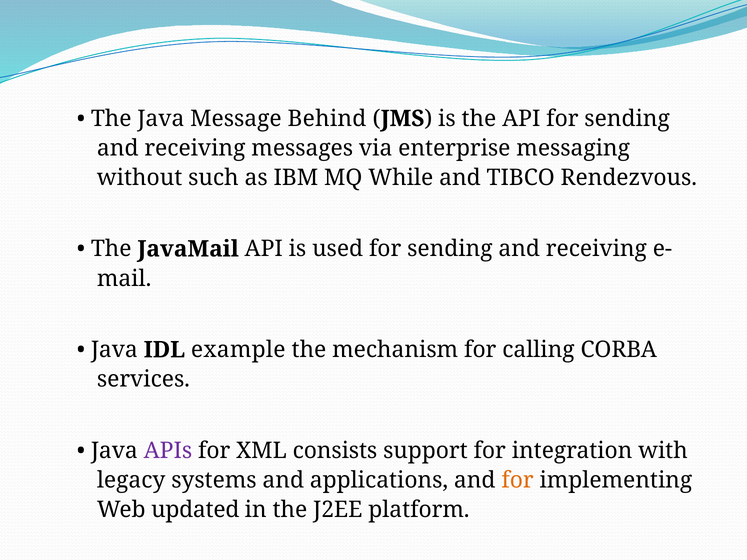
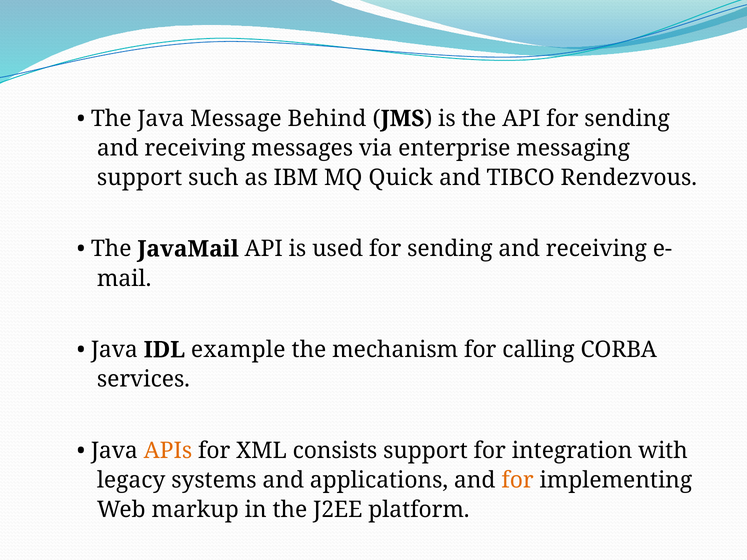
without at (140, 178): without -> support
While: While -> Quick
APIs colour: purple -> orange
updated: updated -> markup
